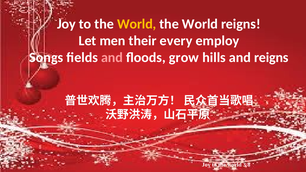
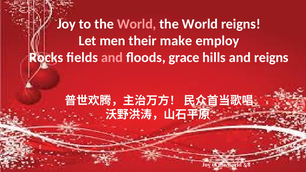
World at (137, 24) colour: yellow -> pink
every: every -> make
Songs: Songs -> Rocks
grow: grow -> grace
